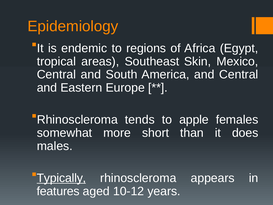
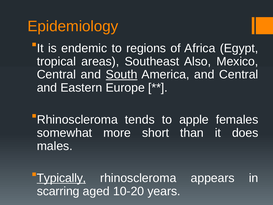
Skin: Skin -> Also
South underline: none -> present
features: features -> scarring
10-12: 10-12 -> 10-20
